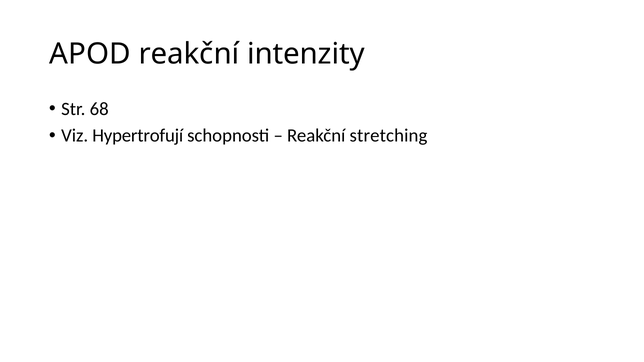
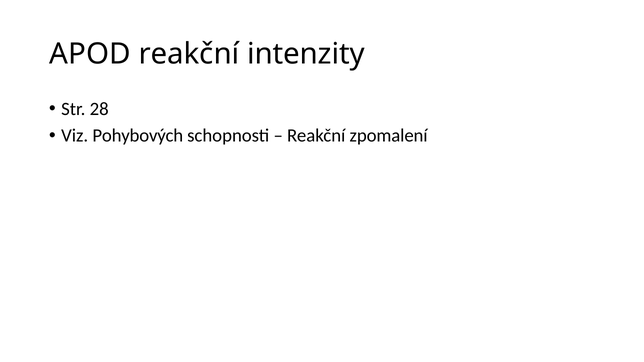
68: 68 -> 28
Hypertrofují: Hypertrofují -> Pohybových
stretching: stretching -> zpomalení
